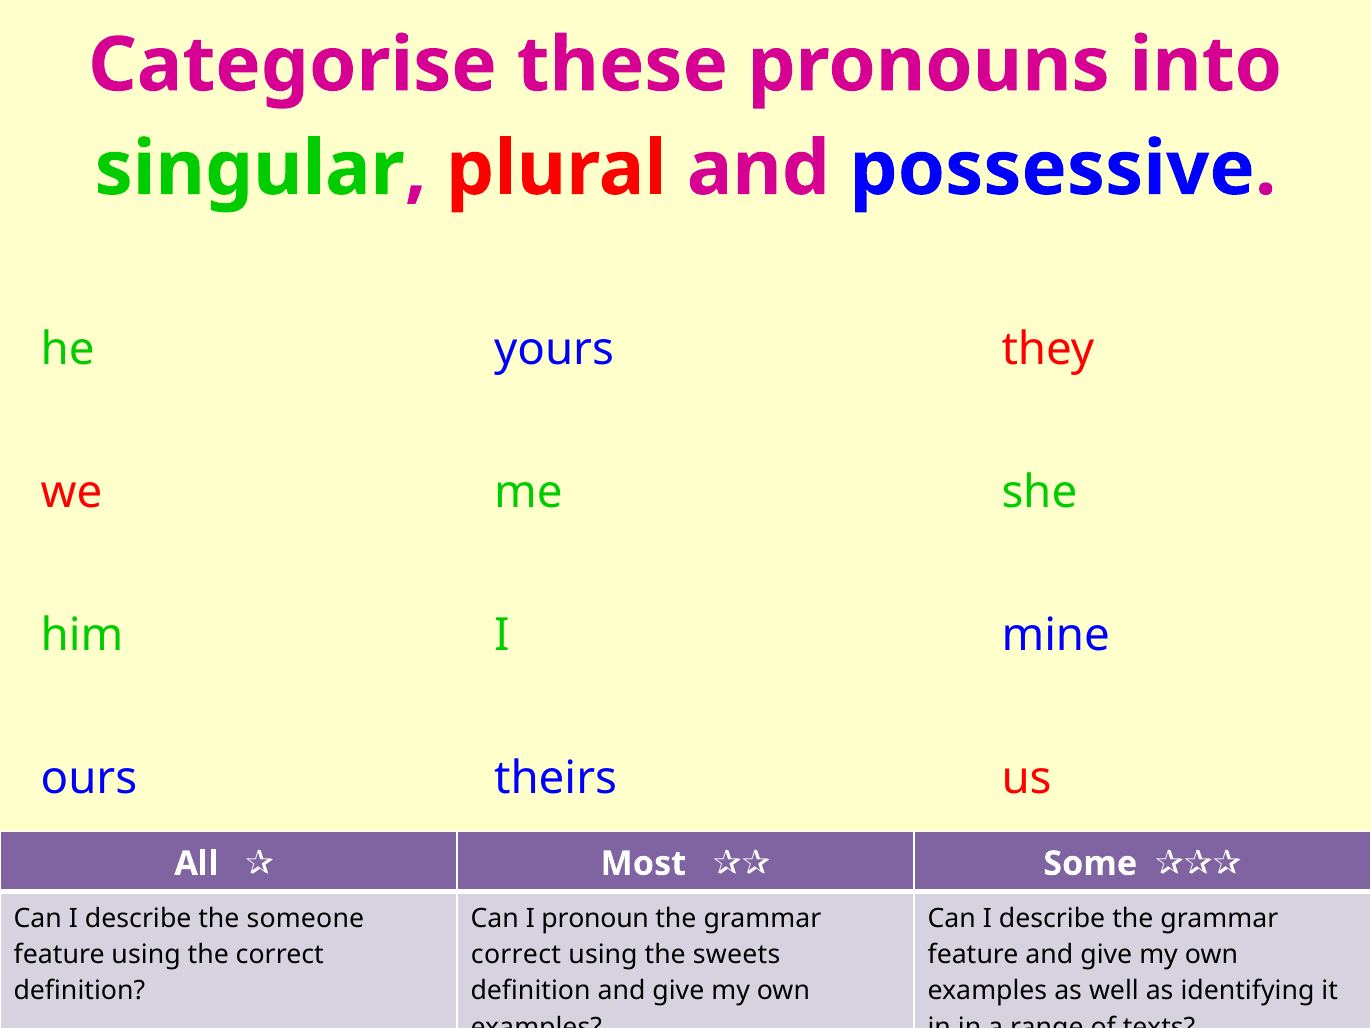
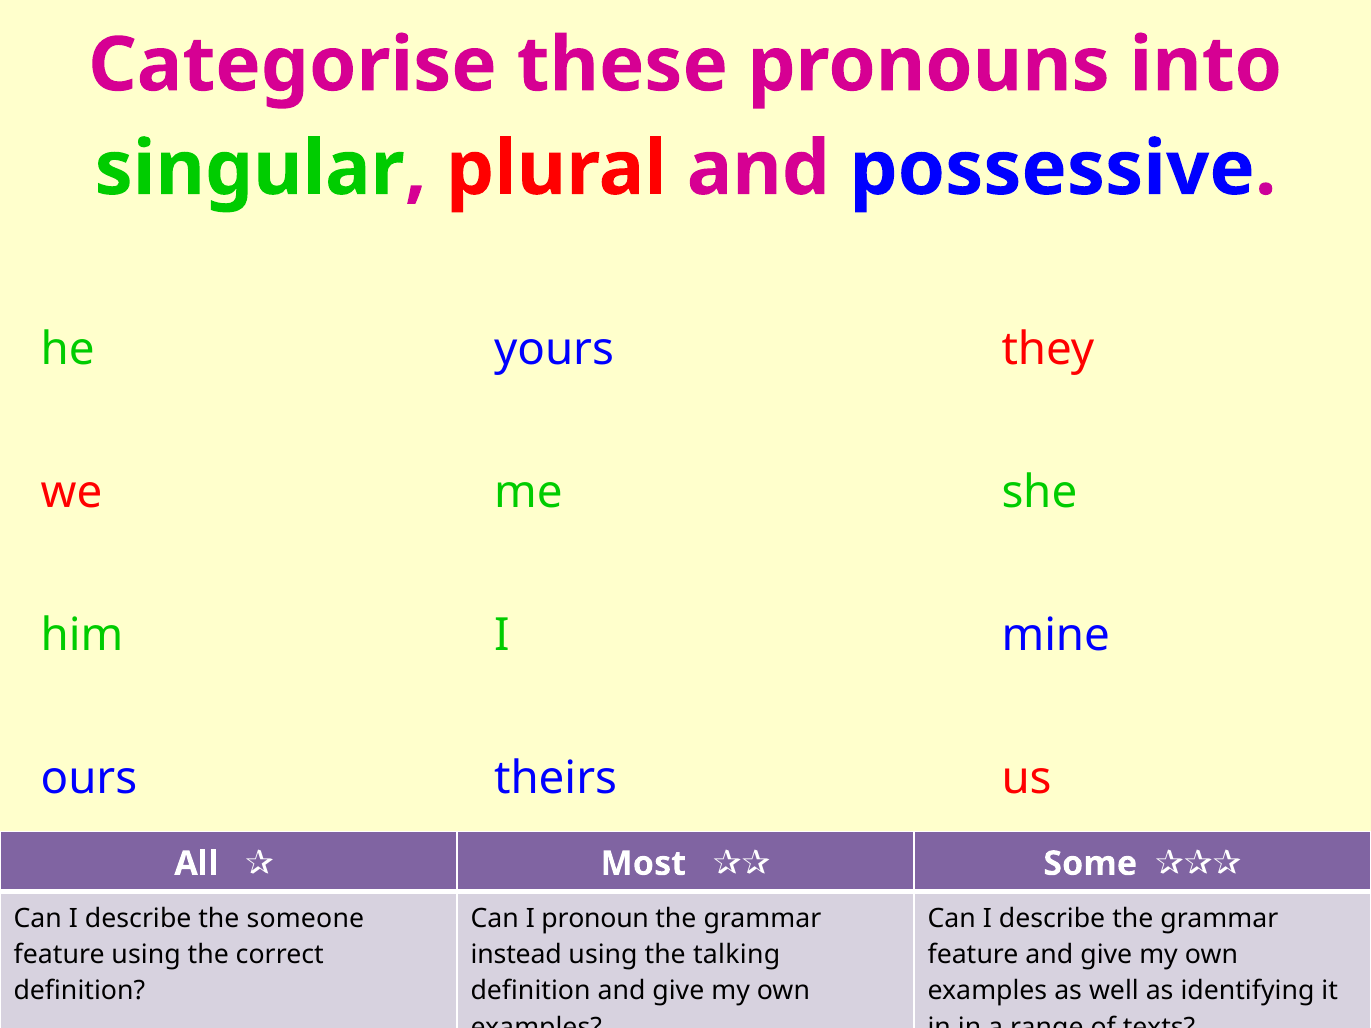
correct at (516, 955): correct -> instead
sweets: sweets -> talking
